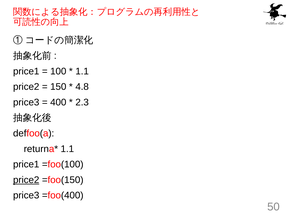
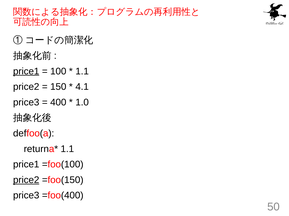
price1 at (26, 71) underline: none -> present
4.8: 4.8 -> 4.1
2.3: 2.3 -> 1.0
